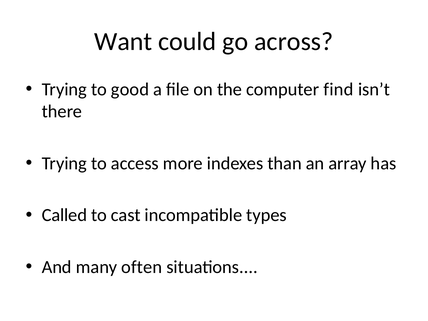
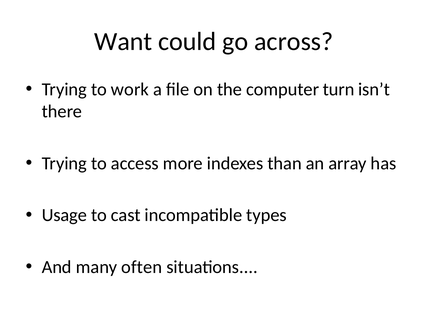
good: good -> work
find: find -> turn
Called: Called -> Usage
